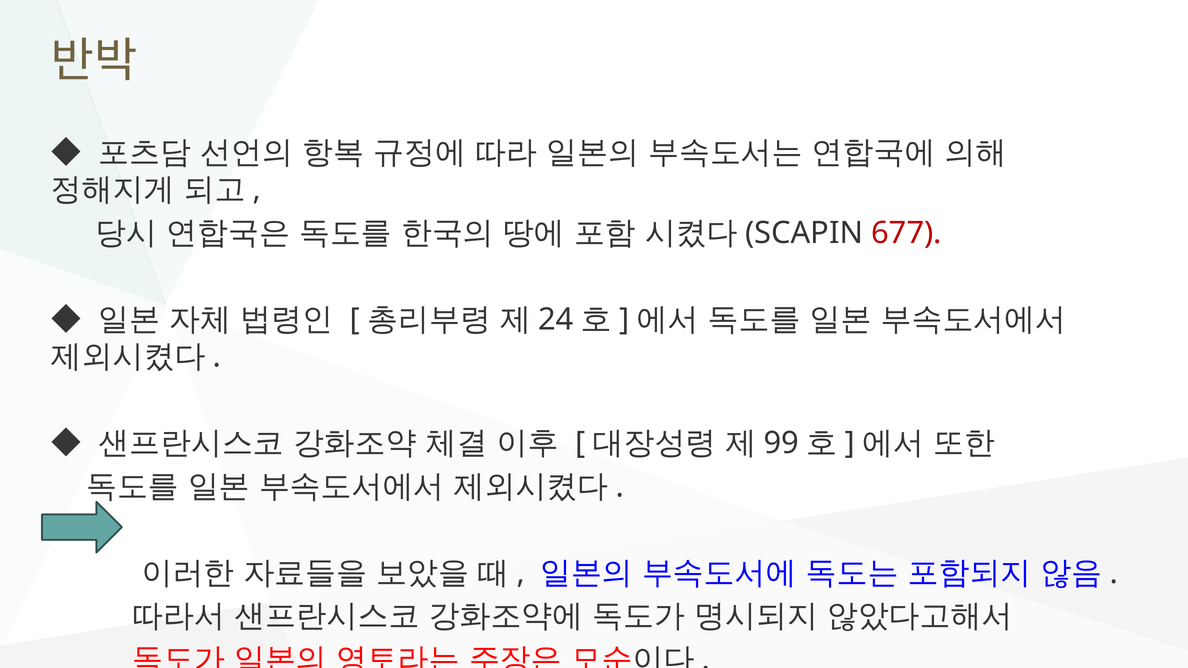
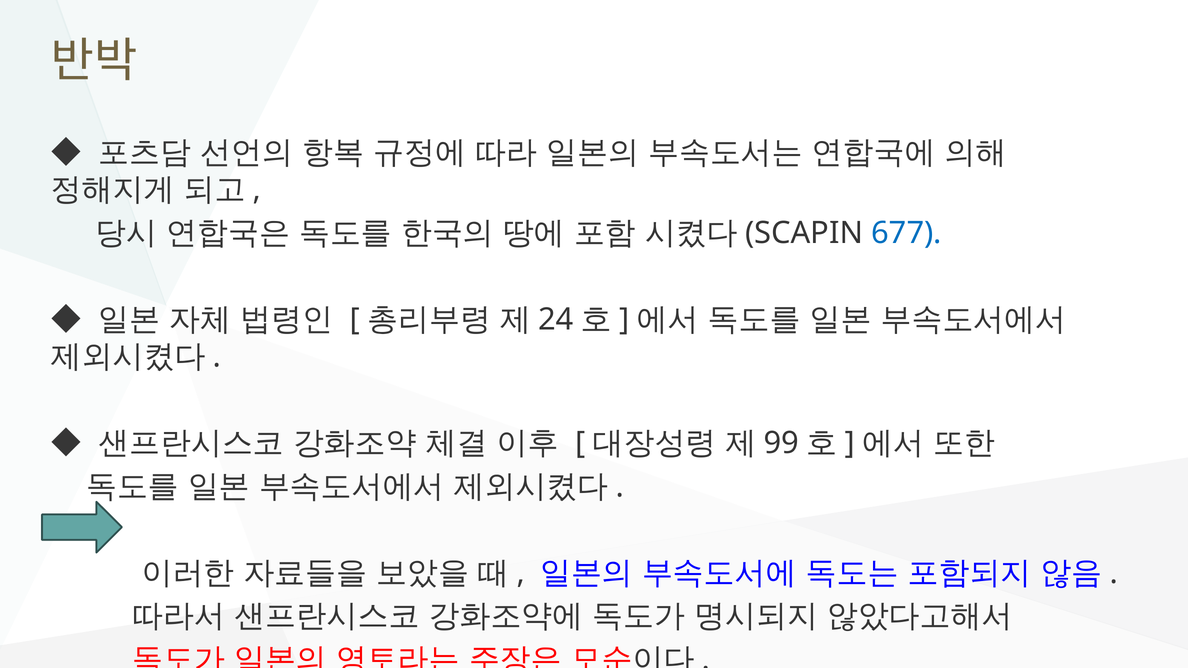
677 colour: red -> blue
